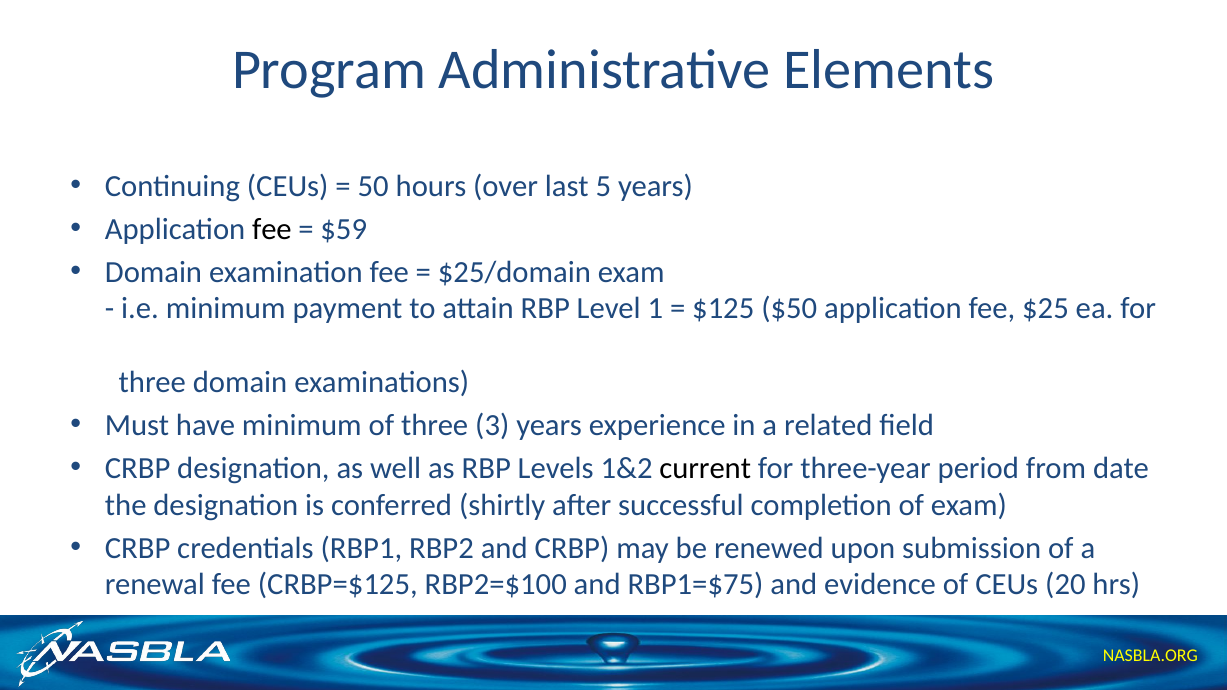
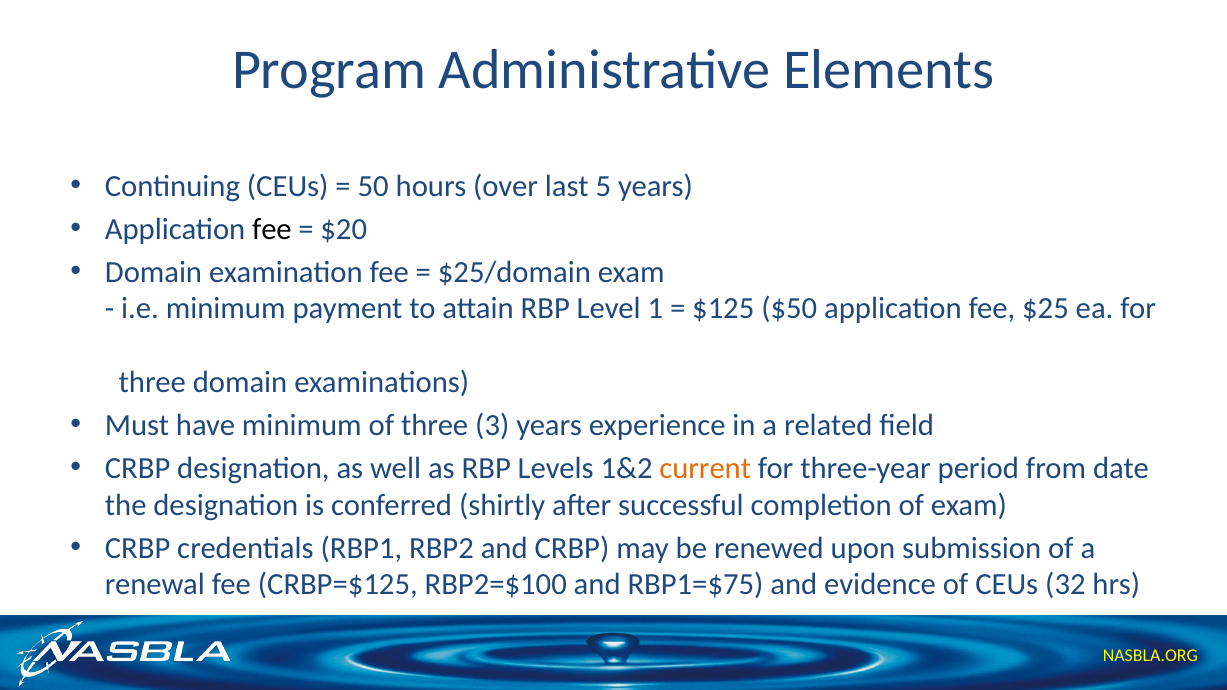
$59: $59 -> $20
current colour: black -> orange
20: 20 -> 32
